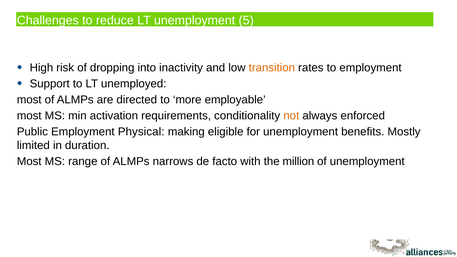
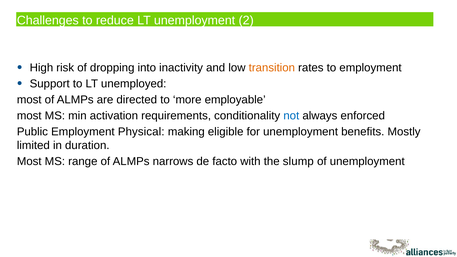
5: 5 -> 2
not colour: orange -> blue
million: million -> slump
